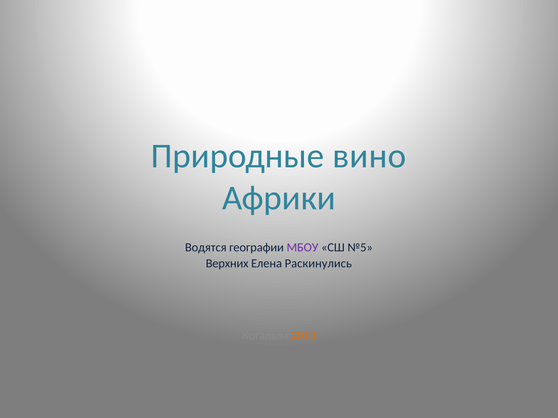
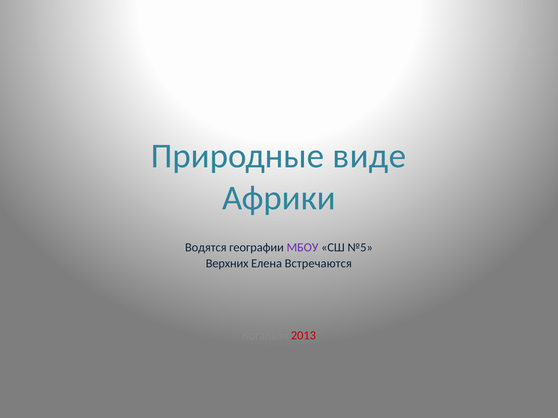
вино: вино -> виде
Раскинулись: Раскинулись -> Встречаются
2013 colour: orange -> red
